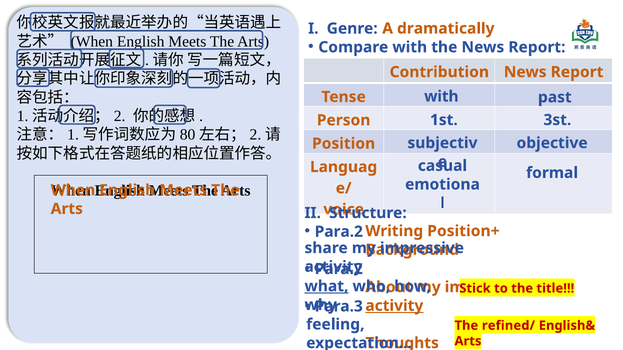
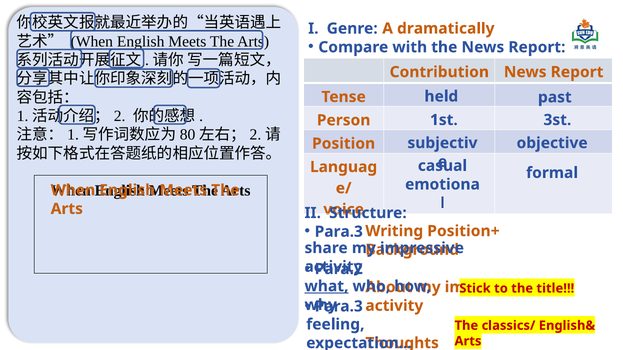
with at (441, 97): with -> held
Para.2 at (339, 232): Para.2 -> Para.3
activity at (394, 306) underline: present -> none
refined/: refined/ -> classics/
